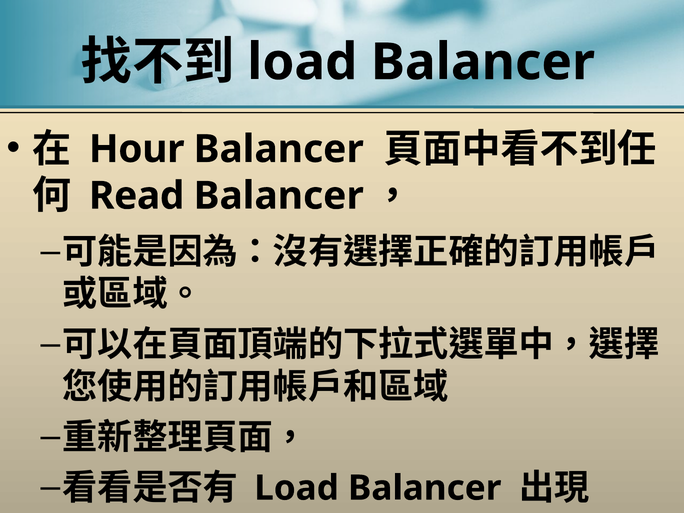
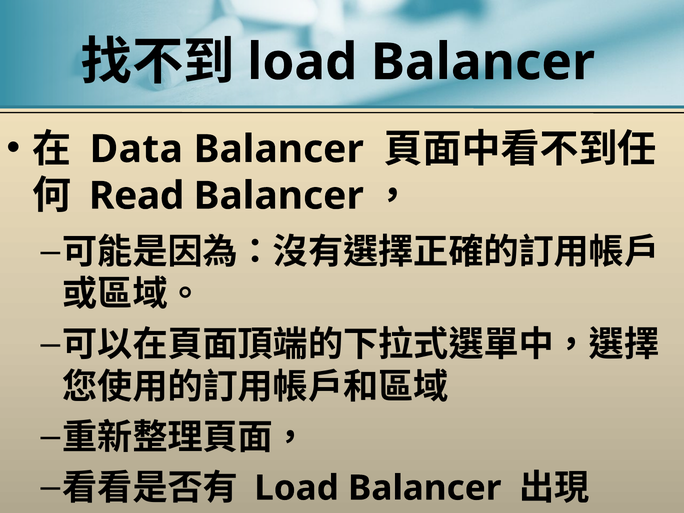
Hour: Hour -> Data
